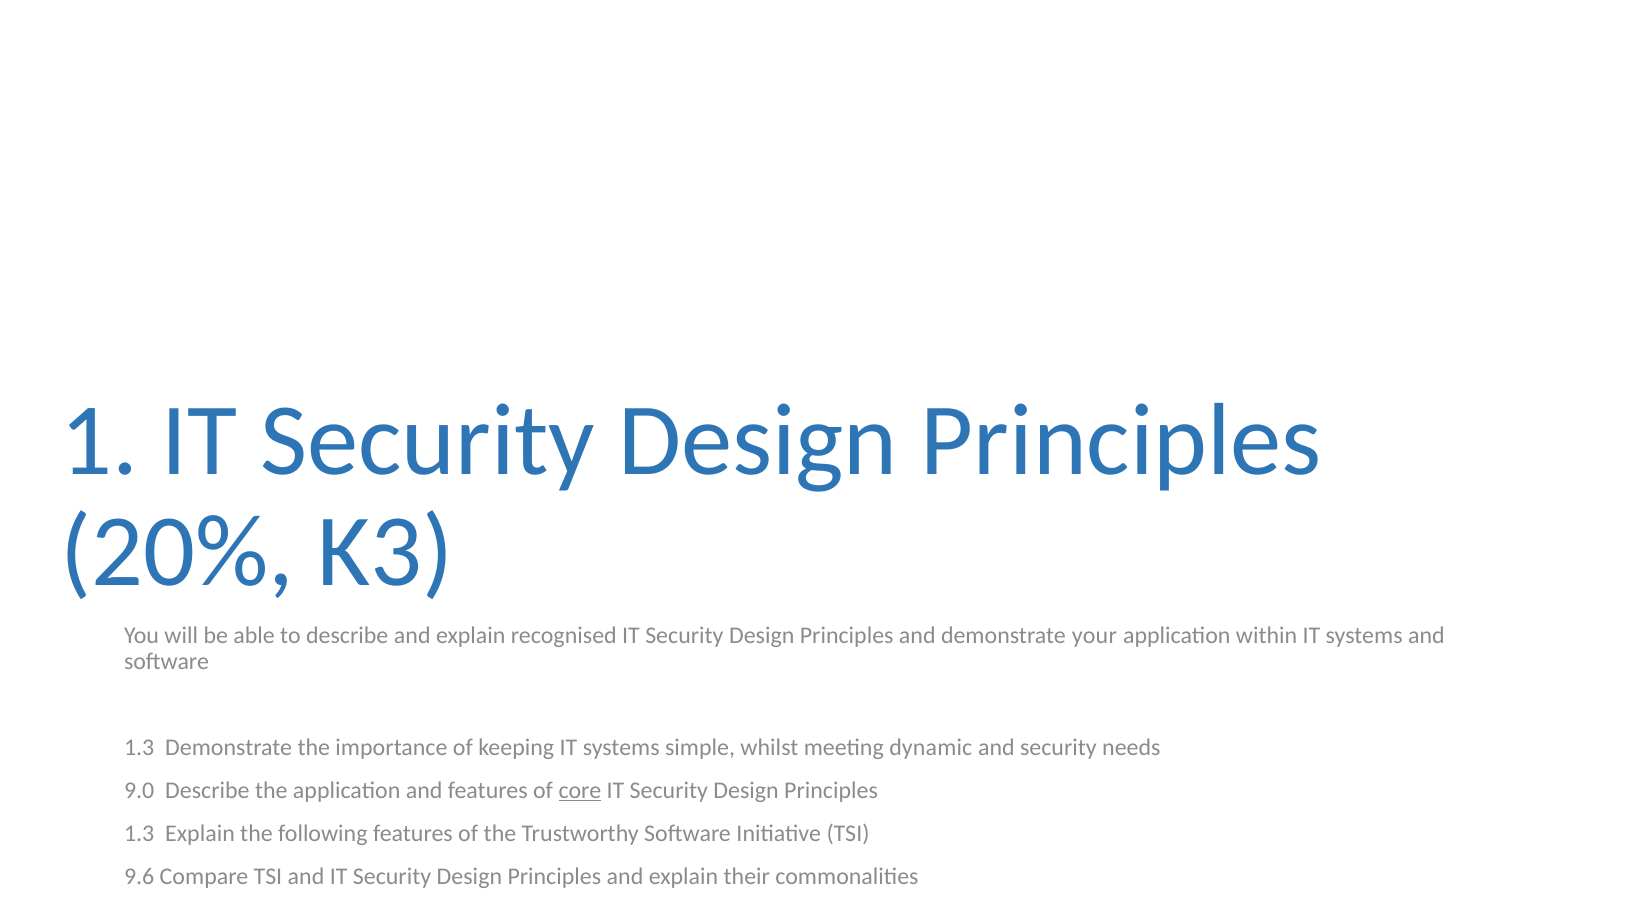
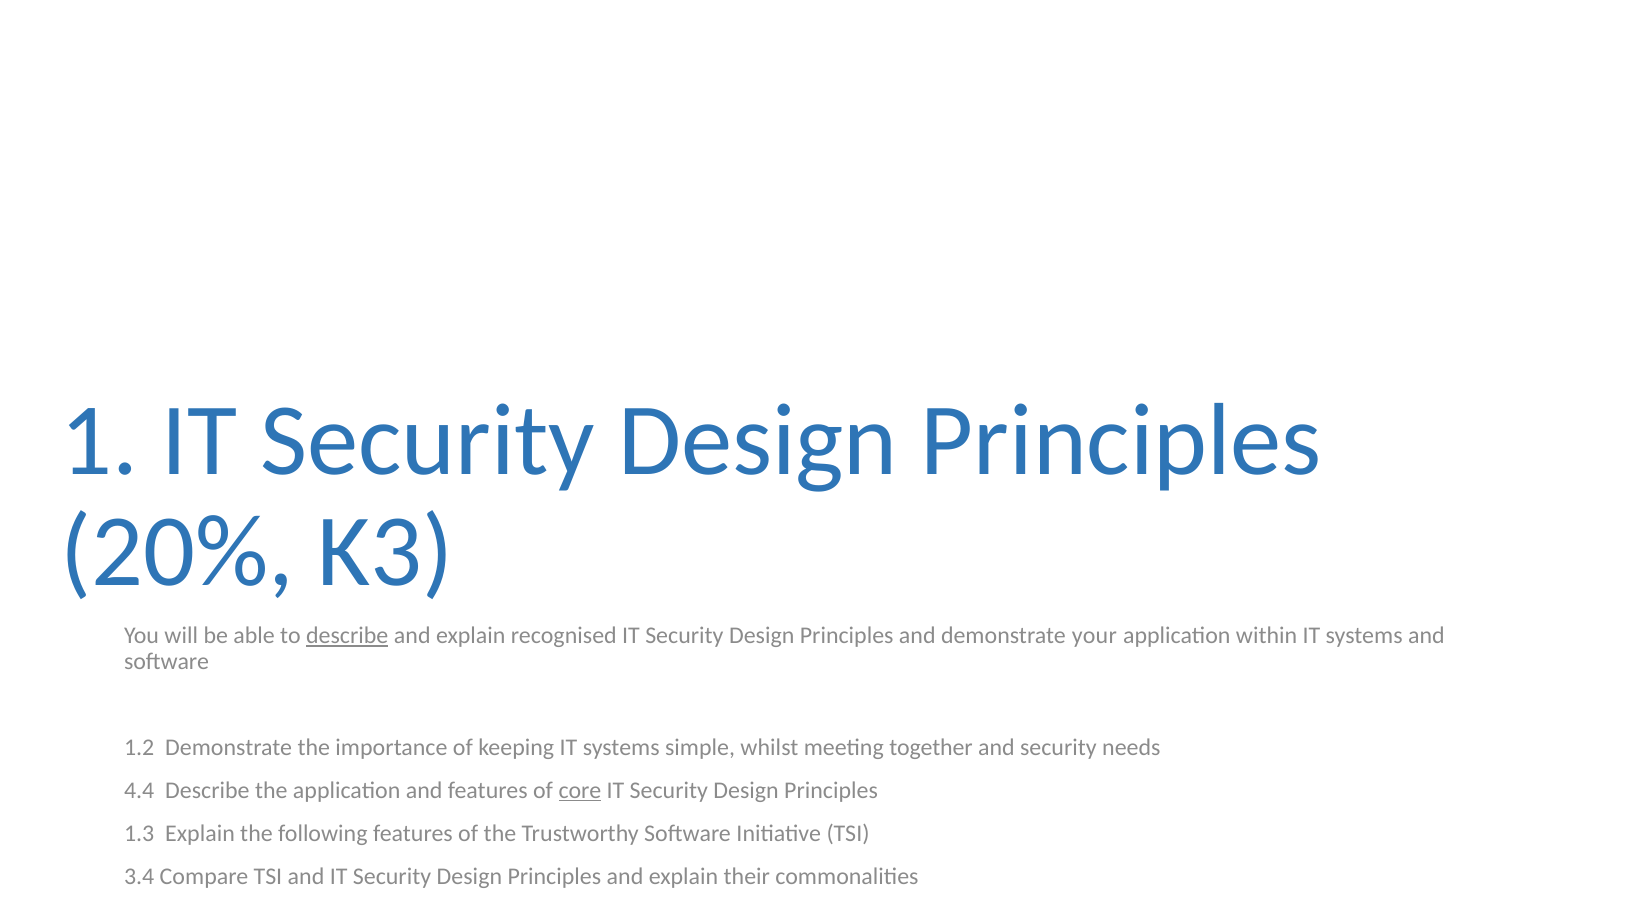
describe at (347, 636) underline: none -> present
1.3 at (139, 748): 1.3 -> 1.2
dynamic: dynamic -> together
9.0: 9.0 -> 4.4
9.6: 9.6 -> 3.4
